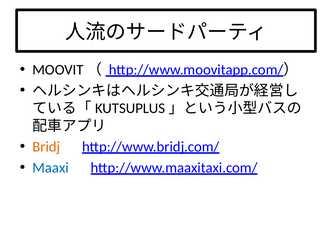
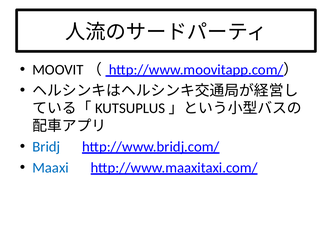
Bridj colour: orange -> blue
